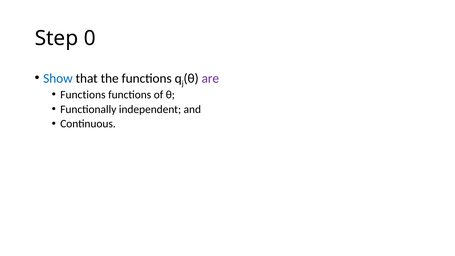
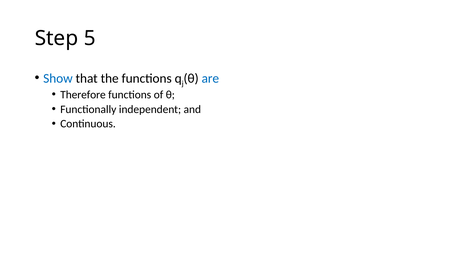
0: 0 -> 5
are colour: purple -> blue
Functions at (83, 95): Functions -> Therefore
